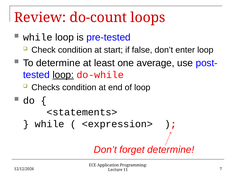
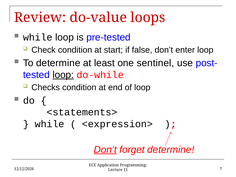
do-count: do-count -> do-value
average: average -> sentinel
Don’t at (105, 150) underline: none -> present
